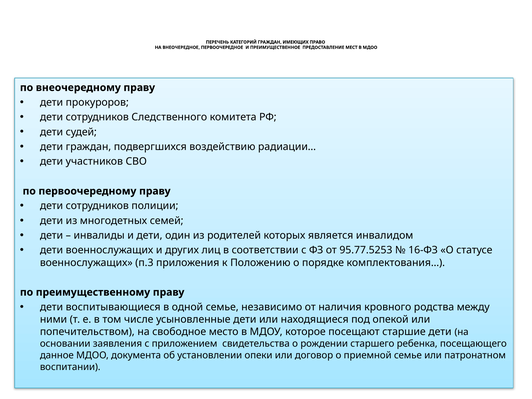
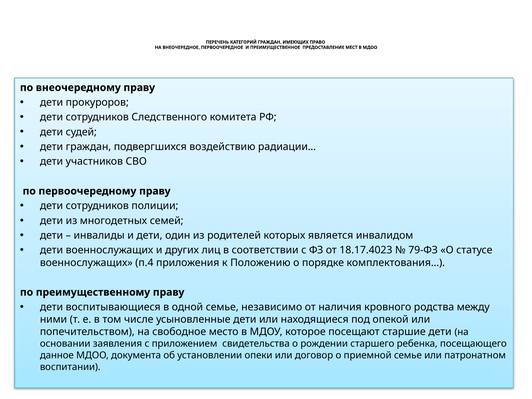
95.77.5253: 95.77.5253 -> 18.17.4023
16-ФЗ: 16-ФЗ -> 79-ФЗ
п.3: п.3 -> п.4
